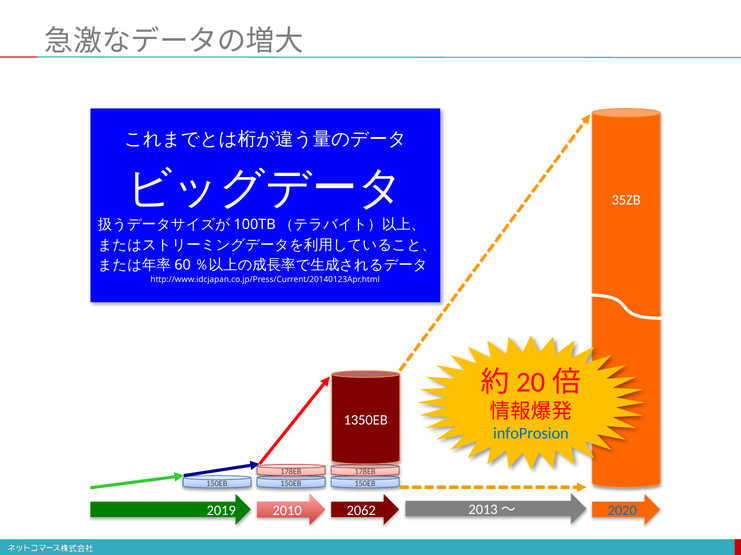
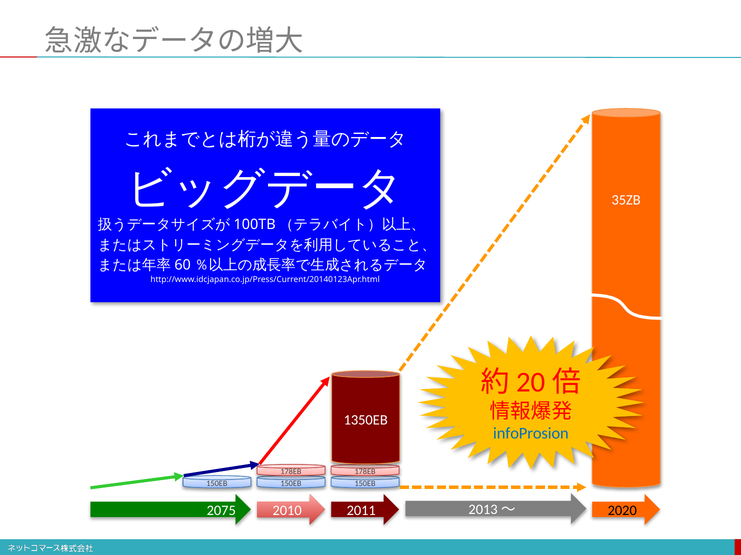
2019: 2019 -> 2075
2062: 2062 -> 2011
2020 colour: blue -> black
